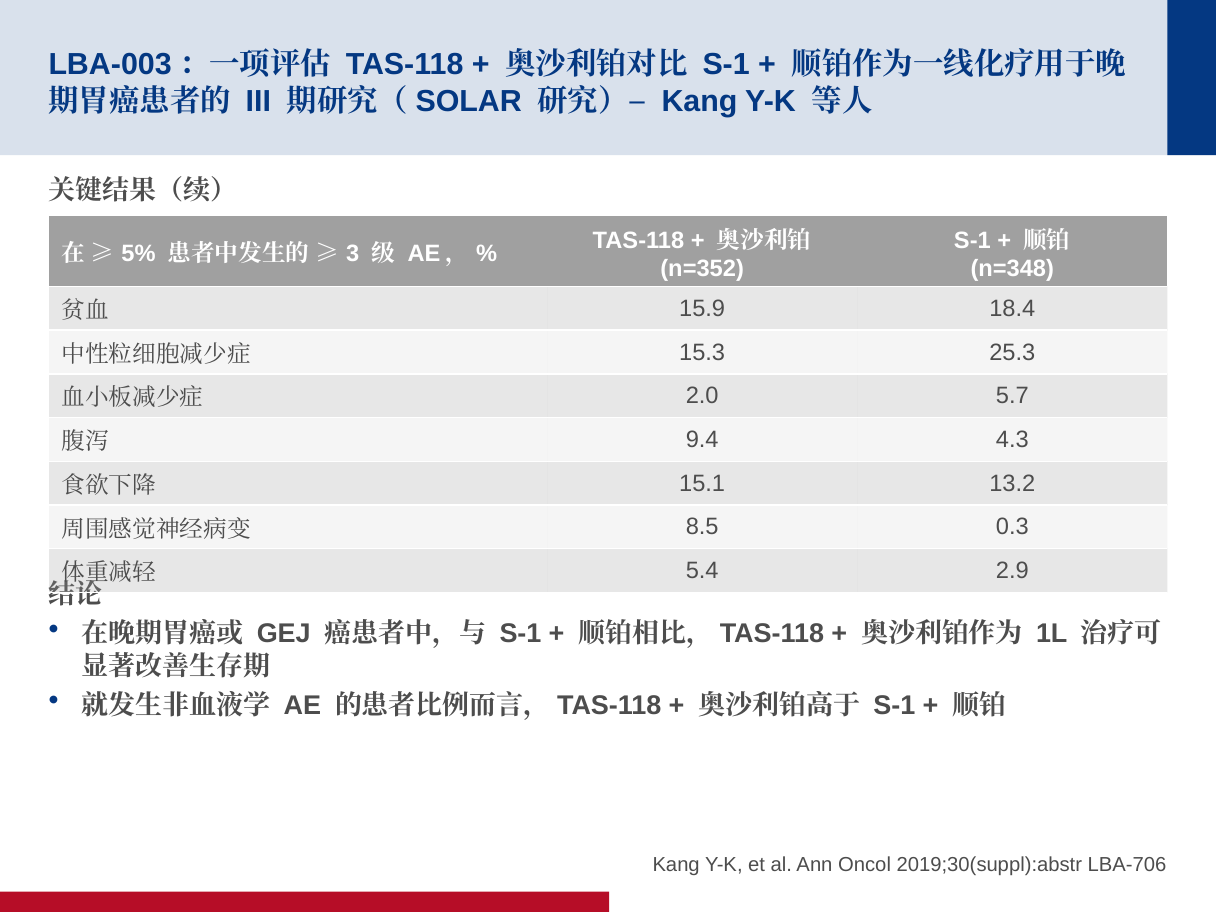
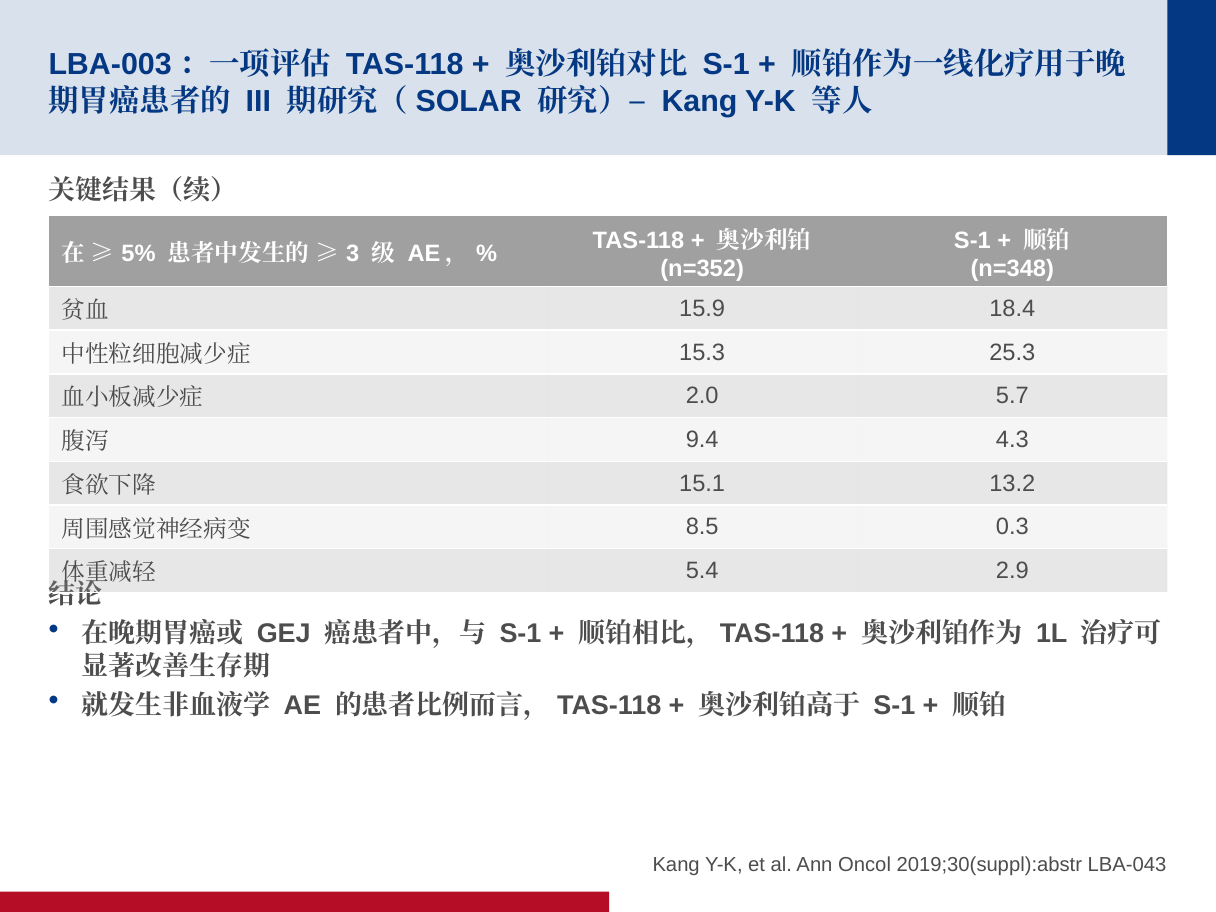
LBA-706: LBA-706 -> LBA-043
